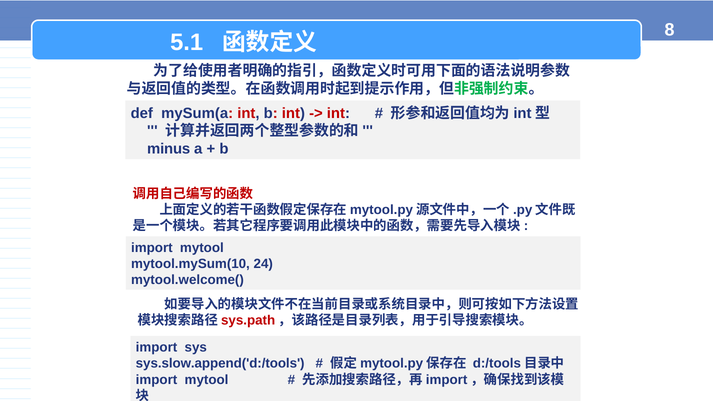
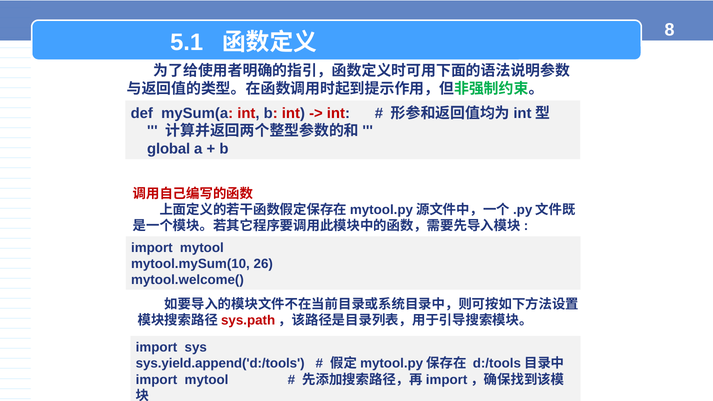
minus: minus -> global
24: 24 -> 26
sys.slow.append('d:/tools: sys.slow.append('d:/tools -> sys.yield.append('d:/tools
